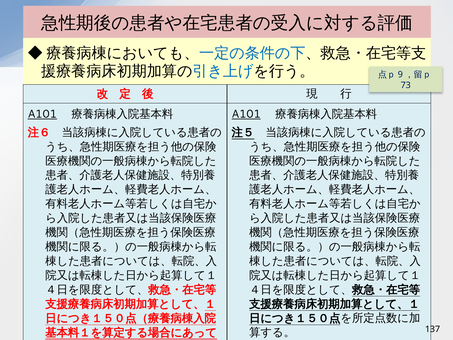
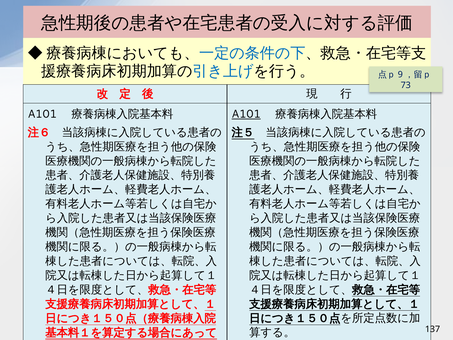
A101 at (42, 114) underline: present -> none
